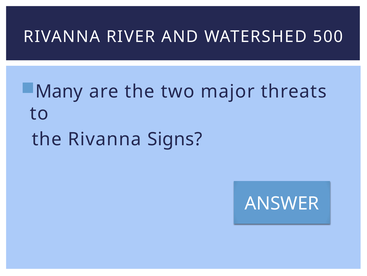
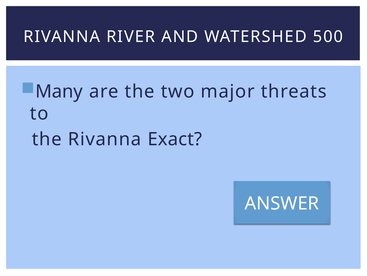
Signs: Signs -> Exact
